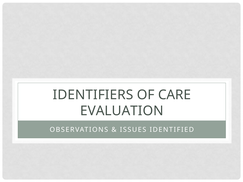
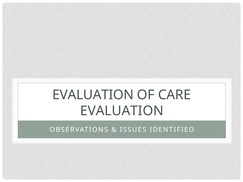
IDENTIFIERS at (93, 95): IDENTIFIERS -> EVALUATION
